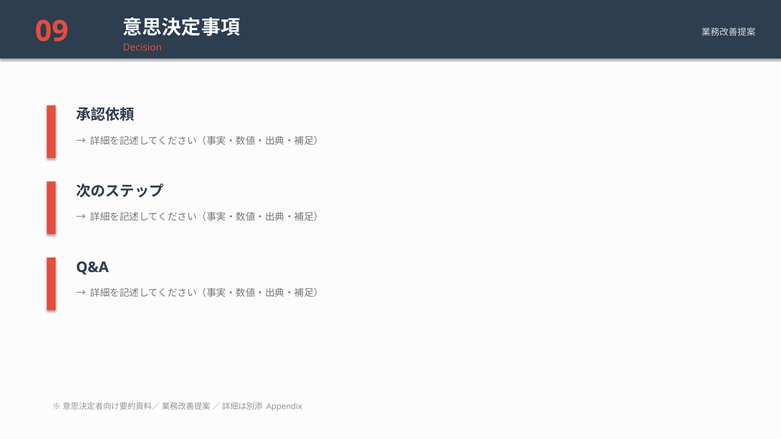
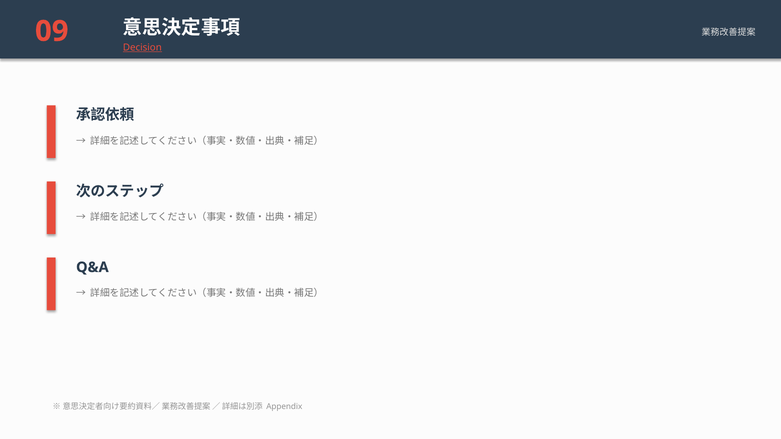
Decision underline: none -> present
